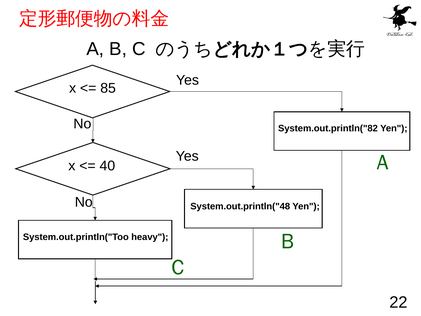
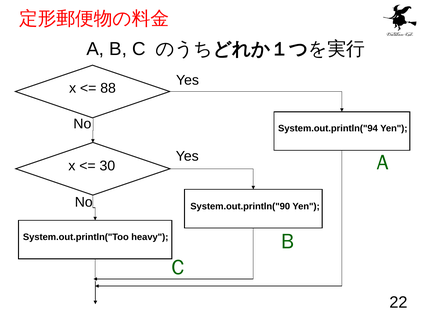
85: 85 -> 88
System.out.println("82: System.out.println("82 -> System.out.println("94
40: 40 -> 30
System.out.println("48: System.out.println("48 -> System.out.println("90
